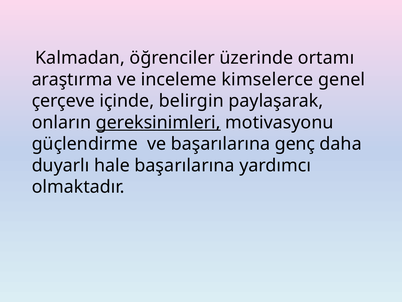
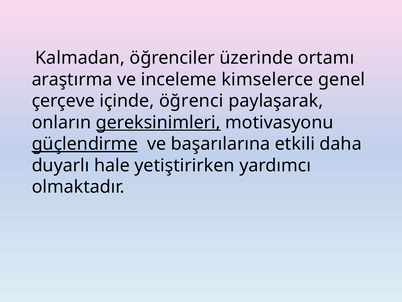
belirgin: belirgin -> öğrenci
güçlendirme underline: none -> present
genç: genç -> etkili
hale başarılarına: başarılarına -> yetiştirirken
